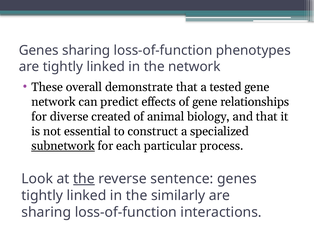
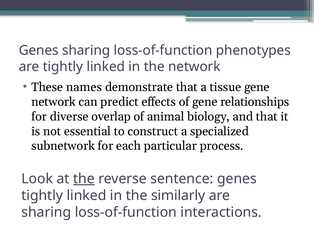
overall: overall -> names
tested: tested -> tissue
created: created -> overlap
subnetwork underline: present -> none
